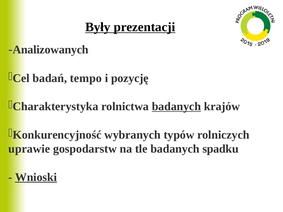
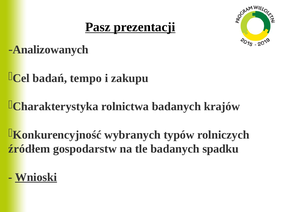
Były: Były -> Pasz
pozycję: pozycję -> zakupu
badanych at (176, 107) underline: present -> none
uprawie: uprawie -> źródłem
